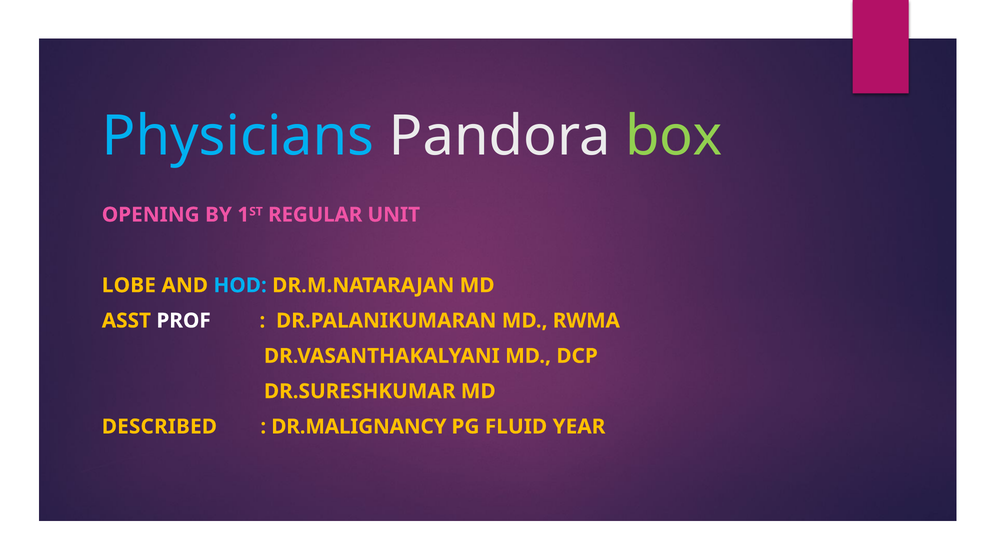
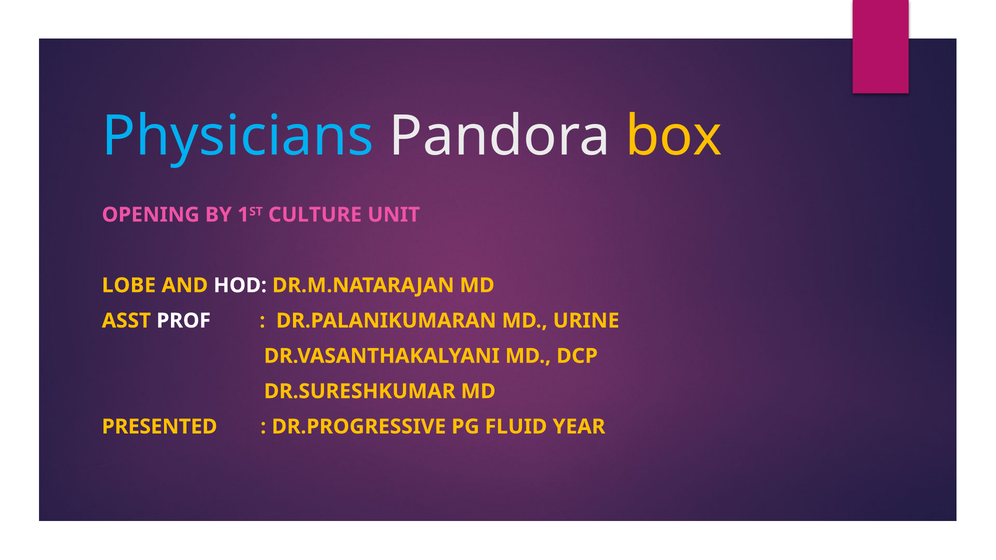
box colour: light green -> yellow
REGULAR: REGULAR -> CULTURE
HOD colour: light blue -> white
RWMA: RWMA -> URINE
DESCRIBED: DESCRIBED -> PRESENTED
DR.MALIGNANCY: DR.MALIGNANCY -> DR.PROGRESSIVE
